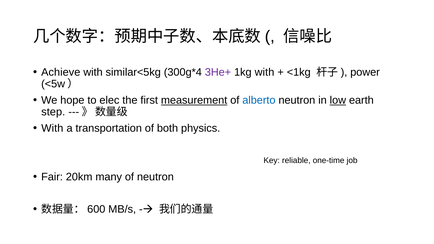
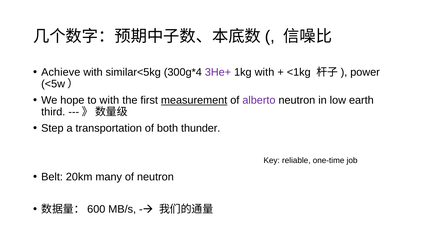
to elec: elec -> with
alberto colour: blue -> purple
low underline: present -> none
step: step -> third
With at (52, 128): With -> Step
physics: physics -> thunder
Fair: Fair -> Belt
